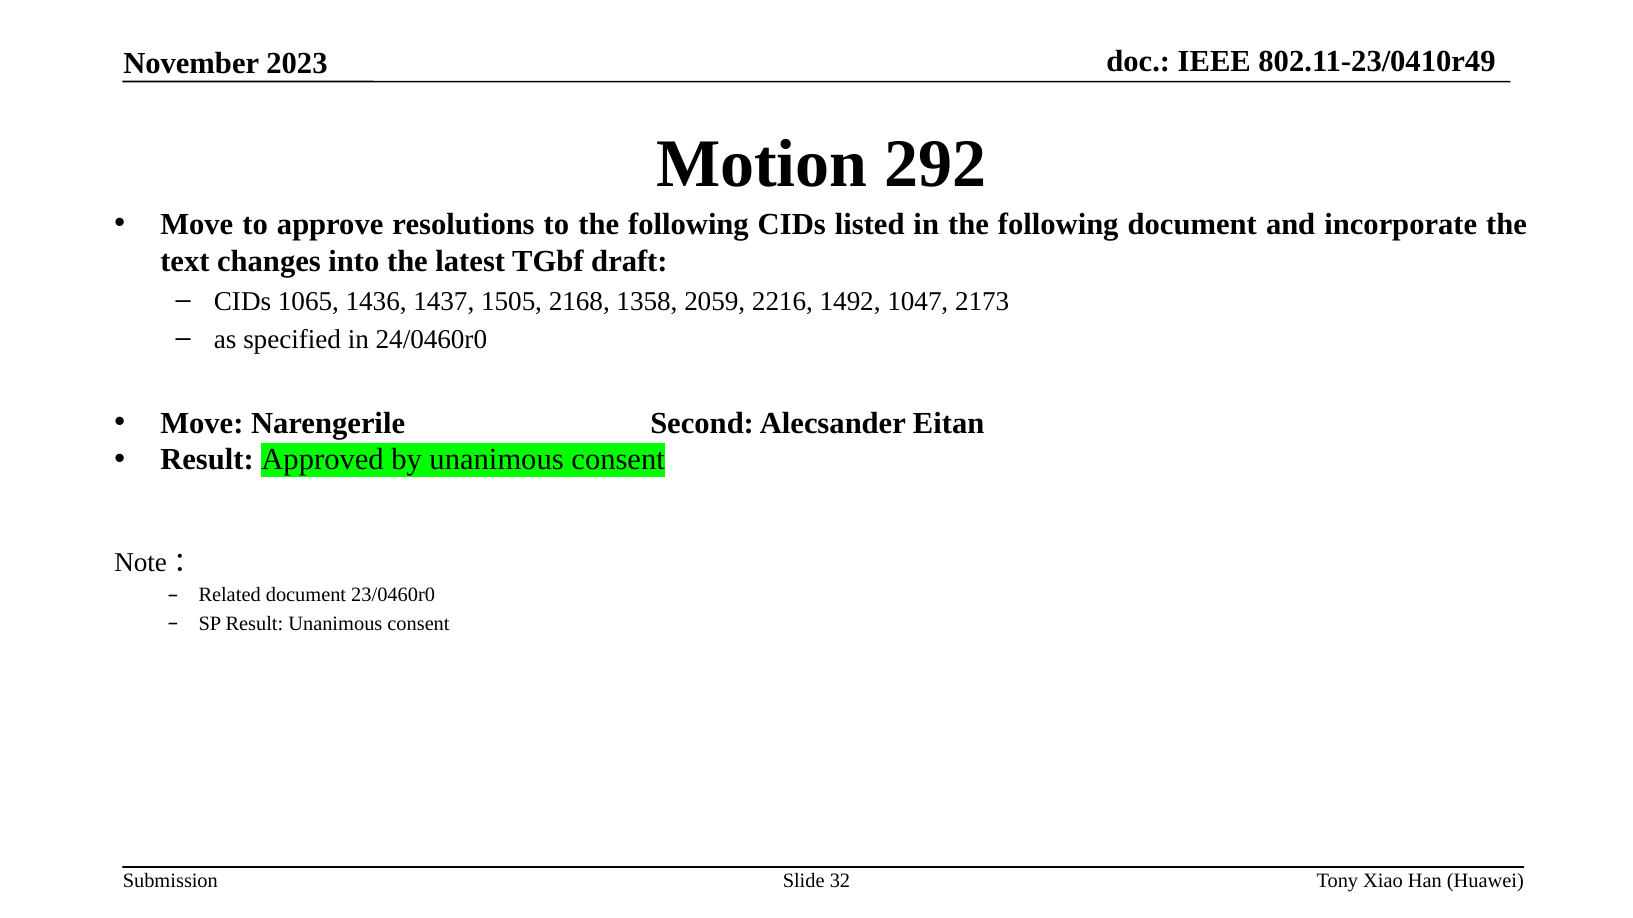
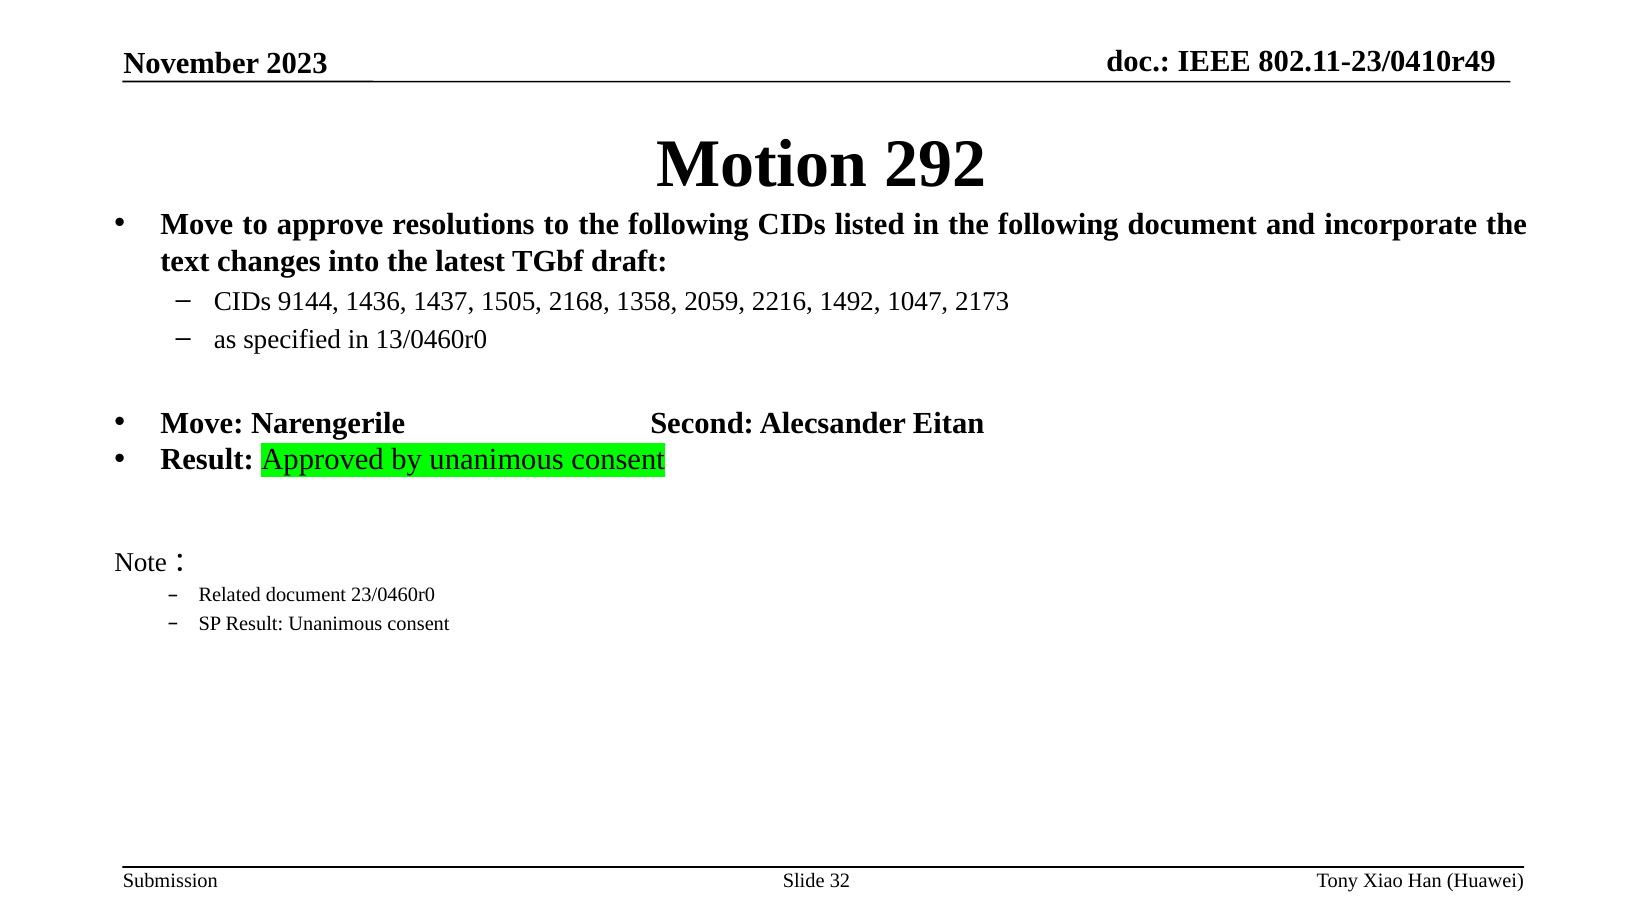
1065: 1065 -> 9144
24/0460r0: 24/0460r0 -> 13/0460r0
